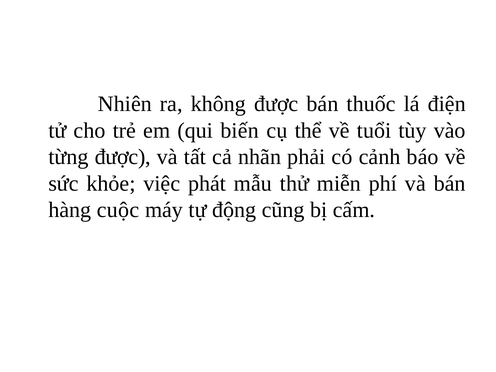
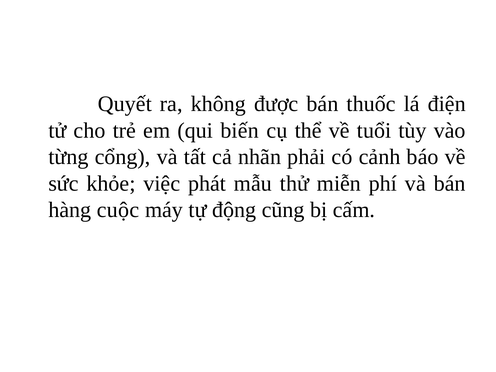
Nhiên: Nhiên -> Quyết
từng được: được -> cổng
